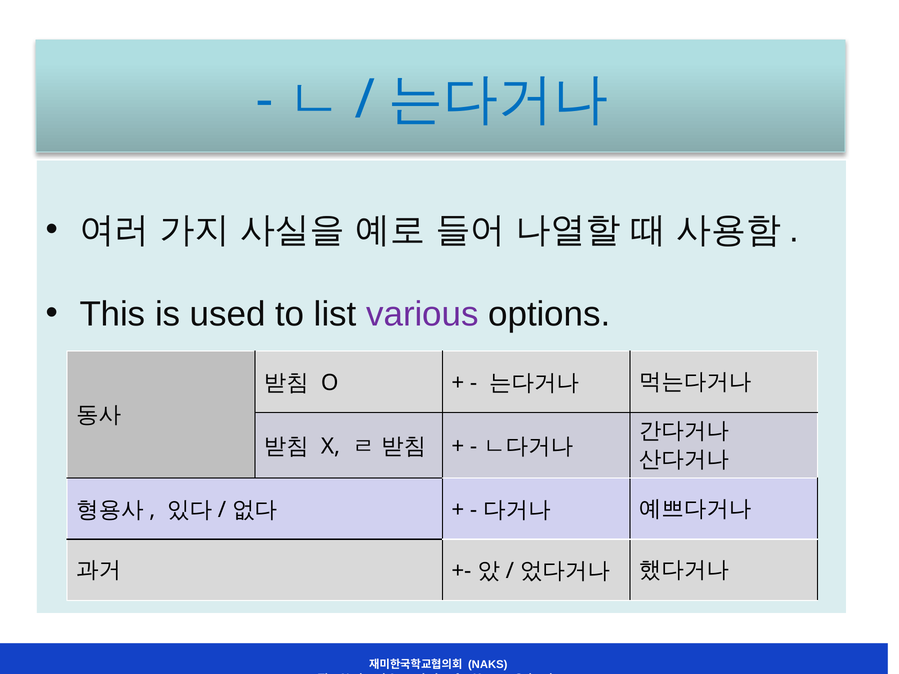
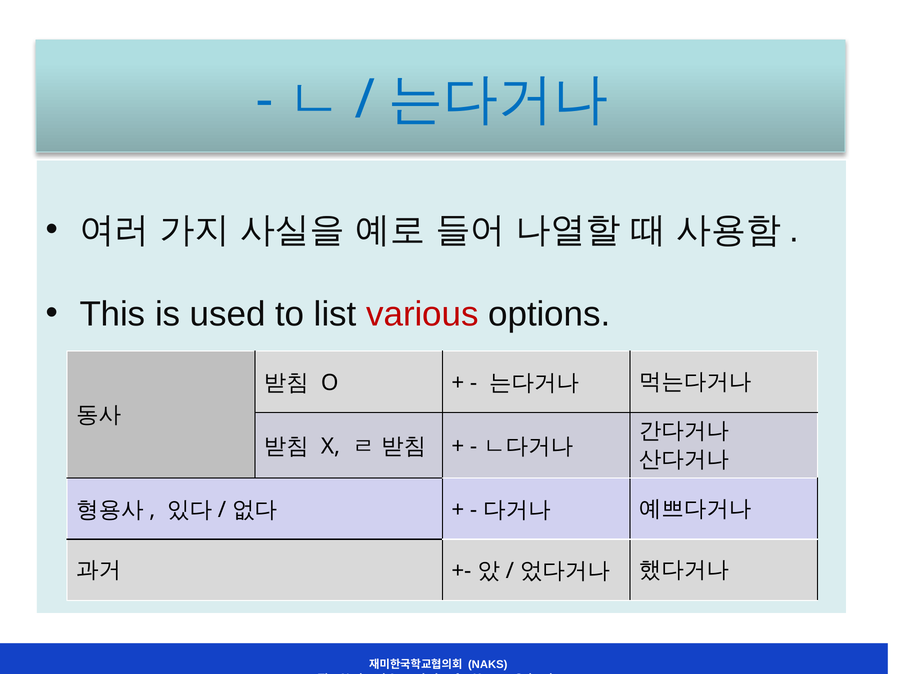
various colour: purple -> red
